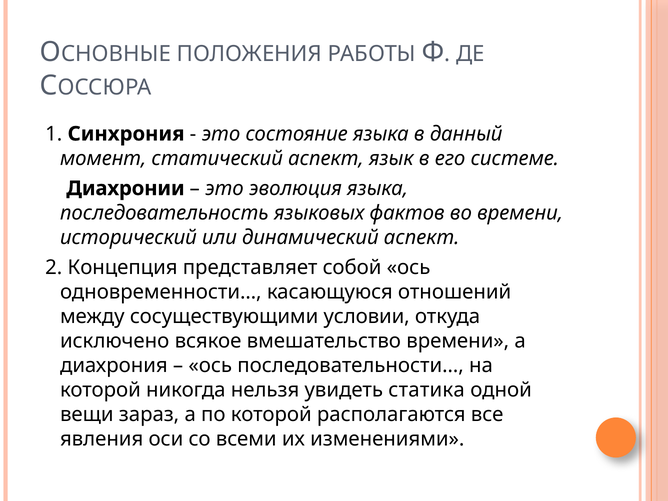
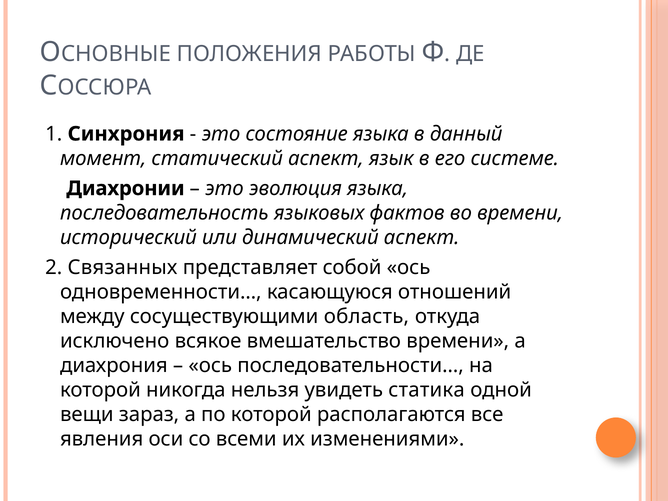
Концепция: Концепция -> Связанных
условии: условии -> область
